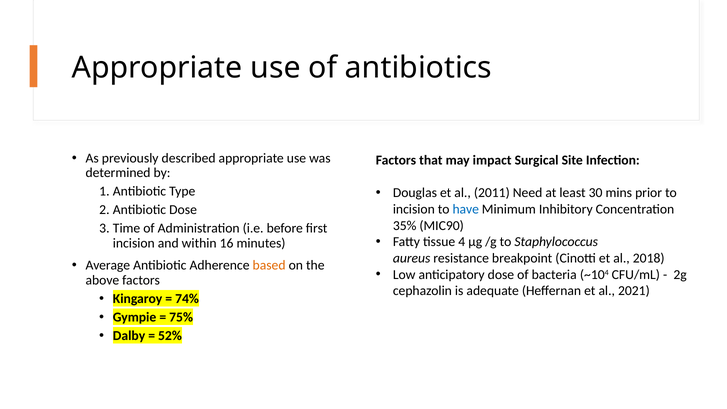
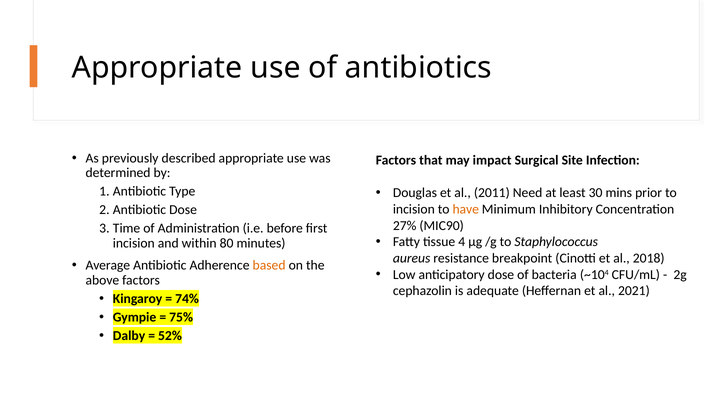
have colour: blue -> orange
35%: 35% -> 27%
16: 16 -> 80
